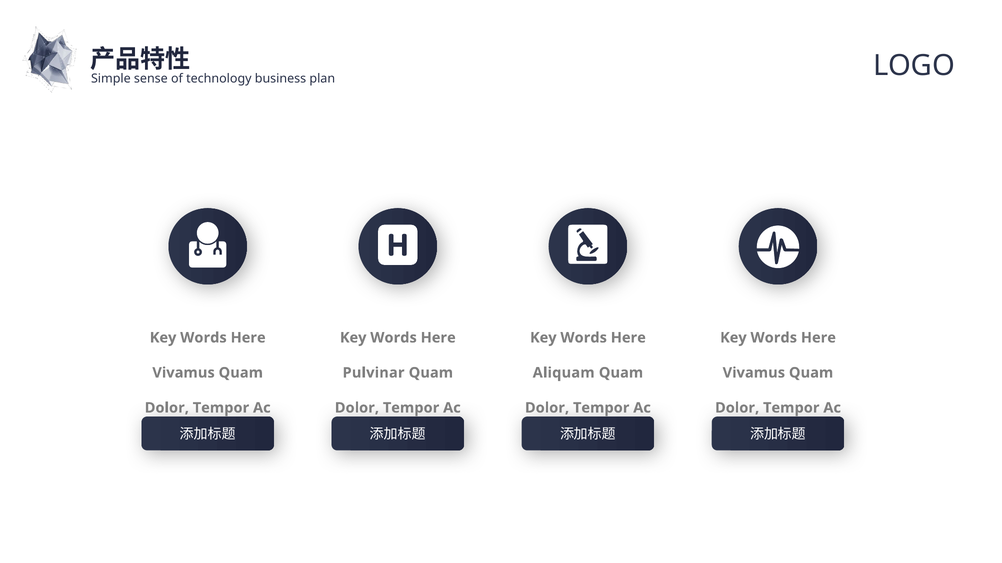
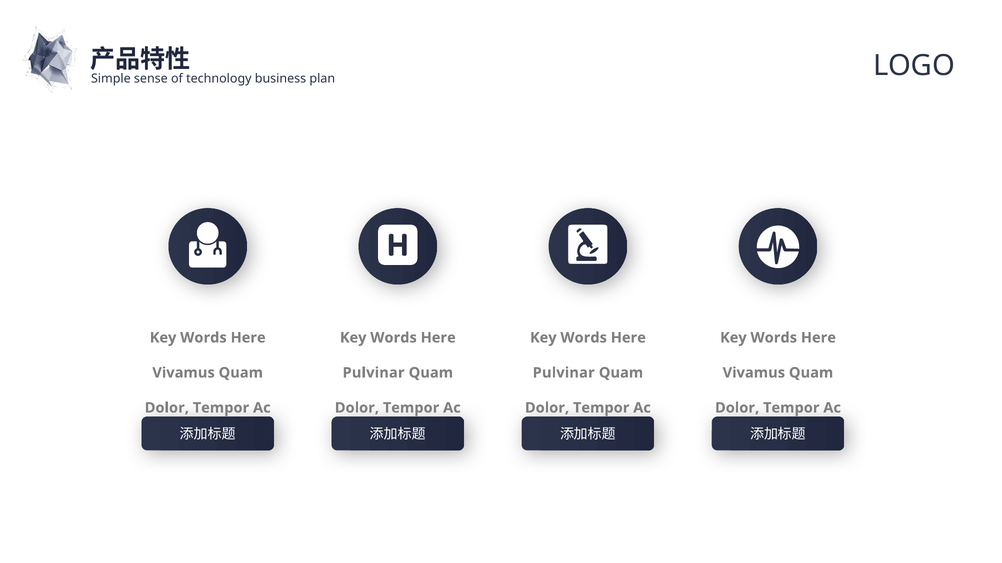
Aliquam at (564, 373): Aliquam -> Pulvinar
